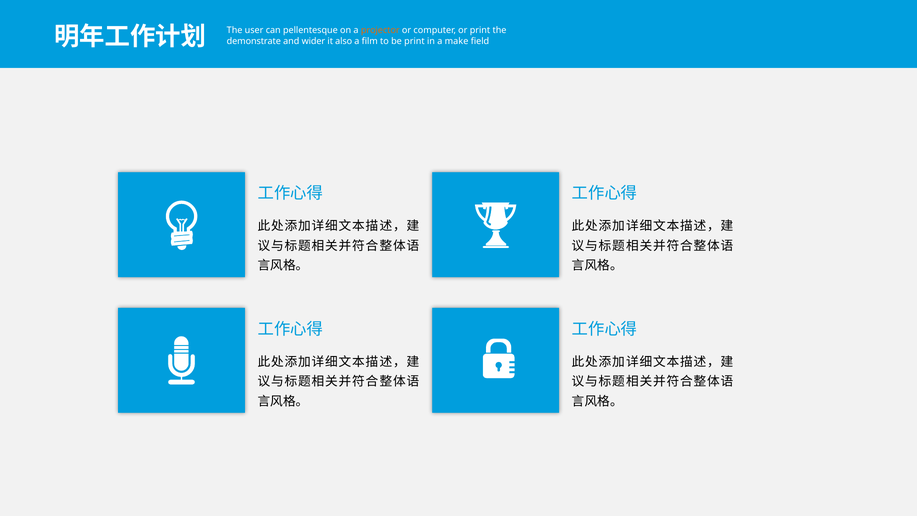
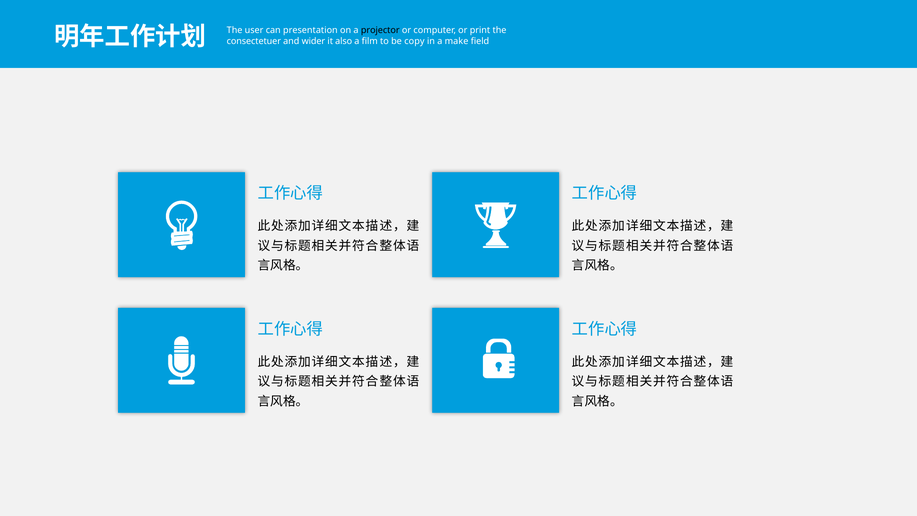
pellentesque: pellentesque -> presentation
projector colour: orange -> black
demonstrate: demonstrate -> consectetuer
be print: print -> copy
